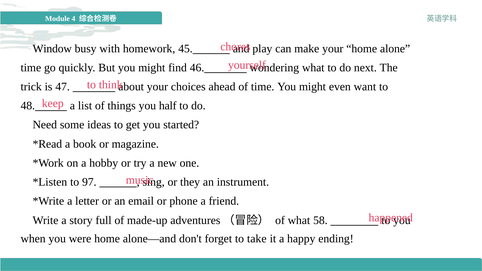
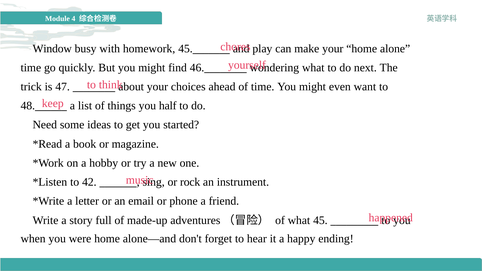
97: 97 -> 42
they: they -> rock
what 58: 58 -> 45
take: take -> hear
